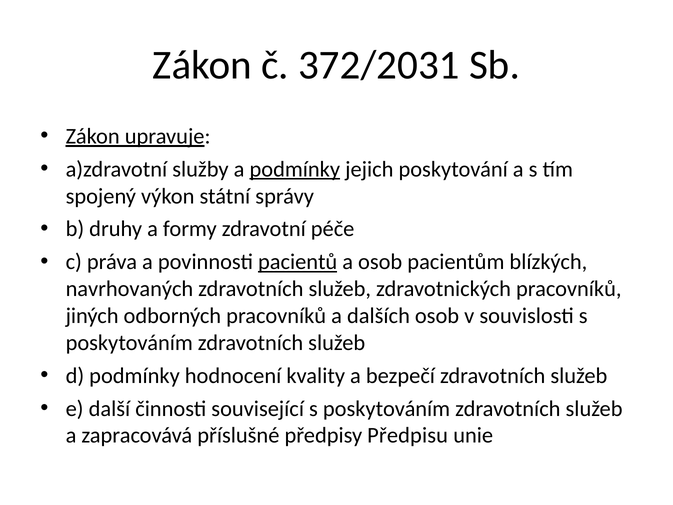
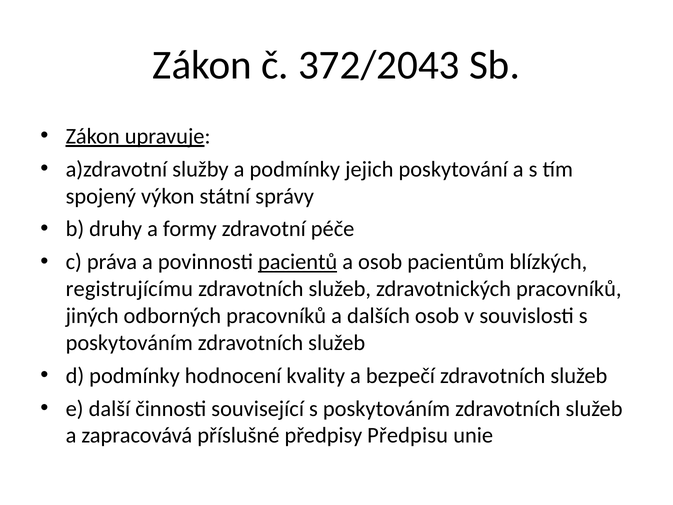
372/2031: 372/2031 -> 372/2043
podmínky at (295, 169) underline: present -> none
navrhovaných: navrhovaných -> registrujícímu
